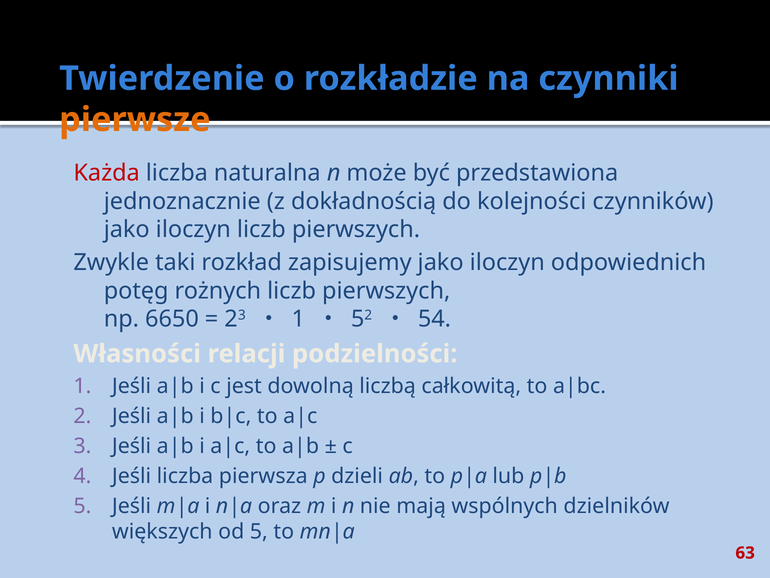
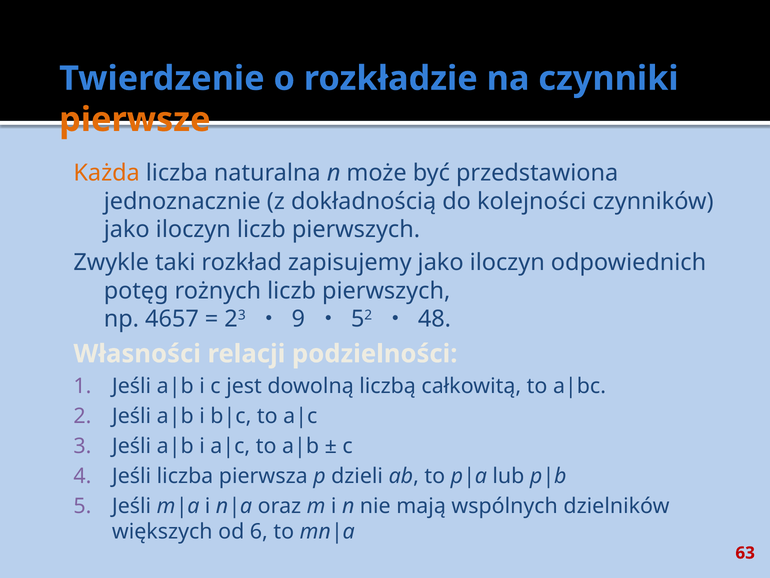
Każda colour: red -> orange
6650: 6650 -> 4657
1 at (298, 319): 1 -> 9
54: 54 -> 48
od 5: 5 -> 6
